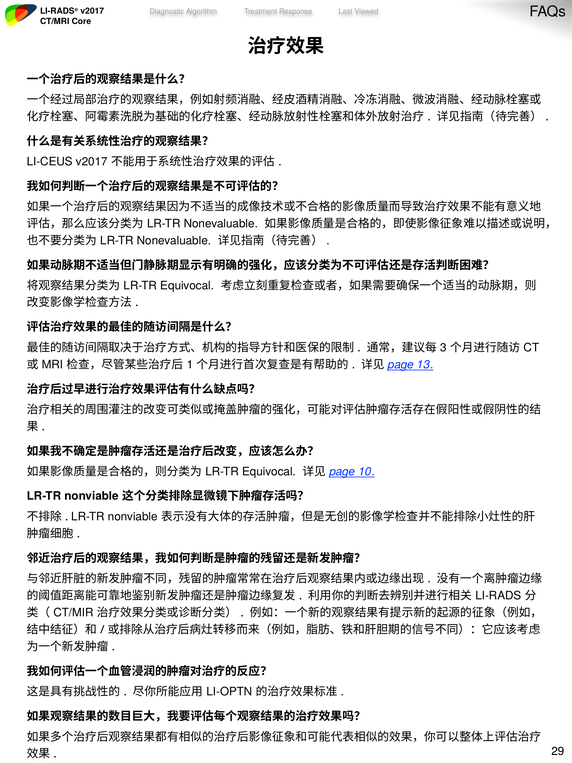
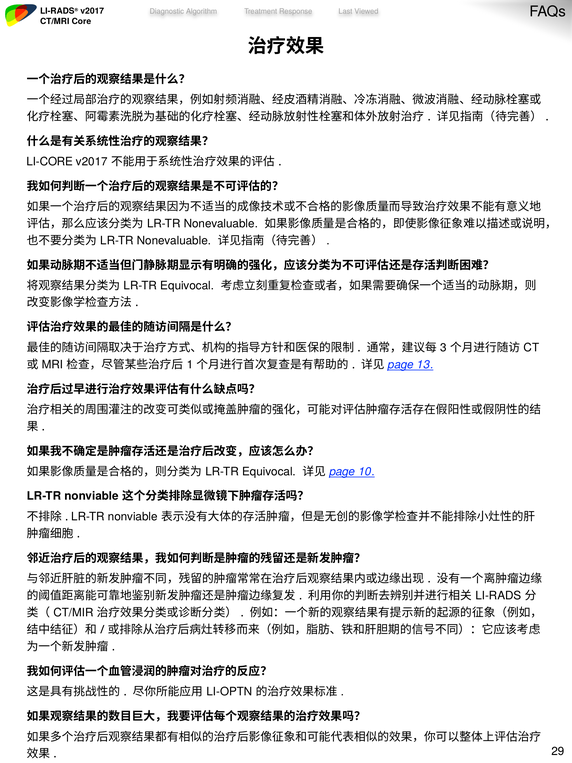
LI-CEUS: LI-CEUS -> LI-CORE
